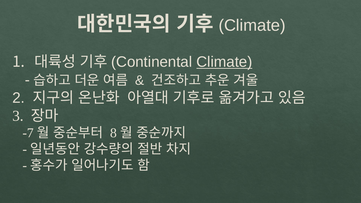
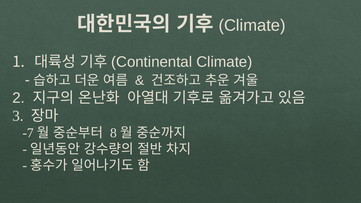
Climate at (224, 62) underline: present -> none
